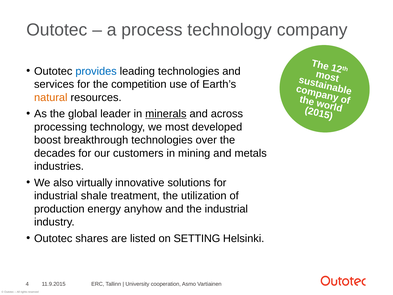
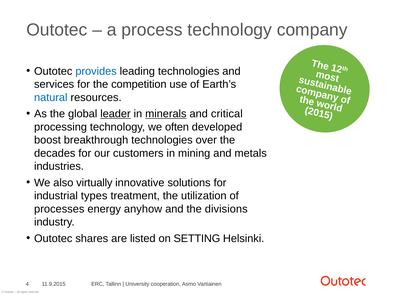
natural colour: orange -> blue
leader underline: none -> present
across: across -> critical
most: most -> often
shale: shale -> types
production: production -> processes
the industrial: industrial -> divisions
